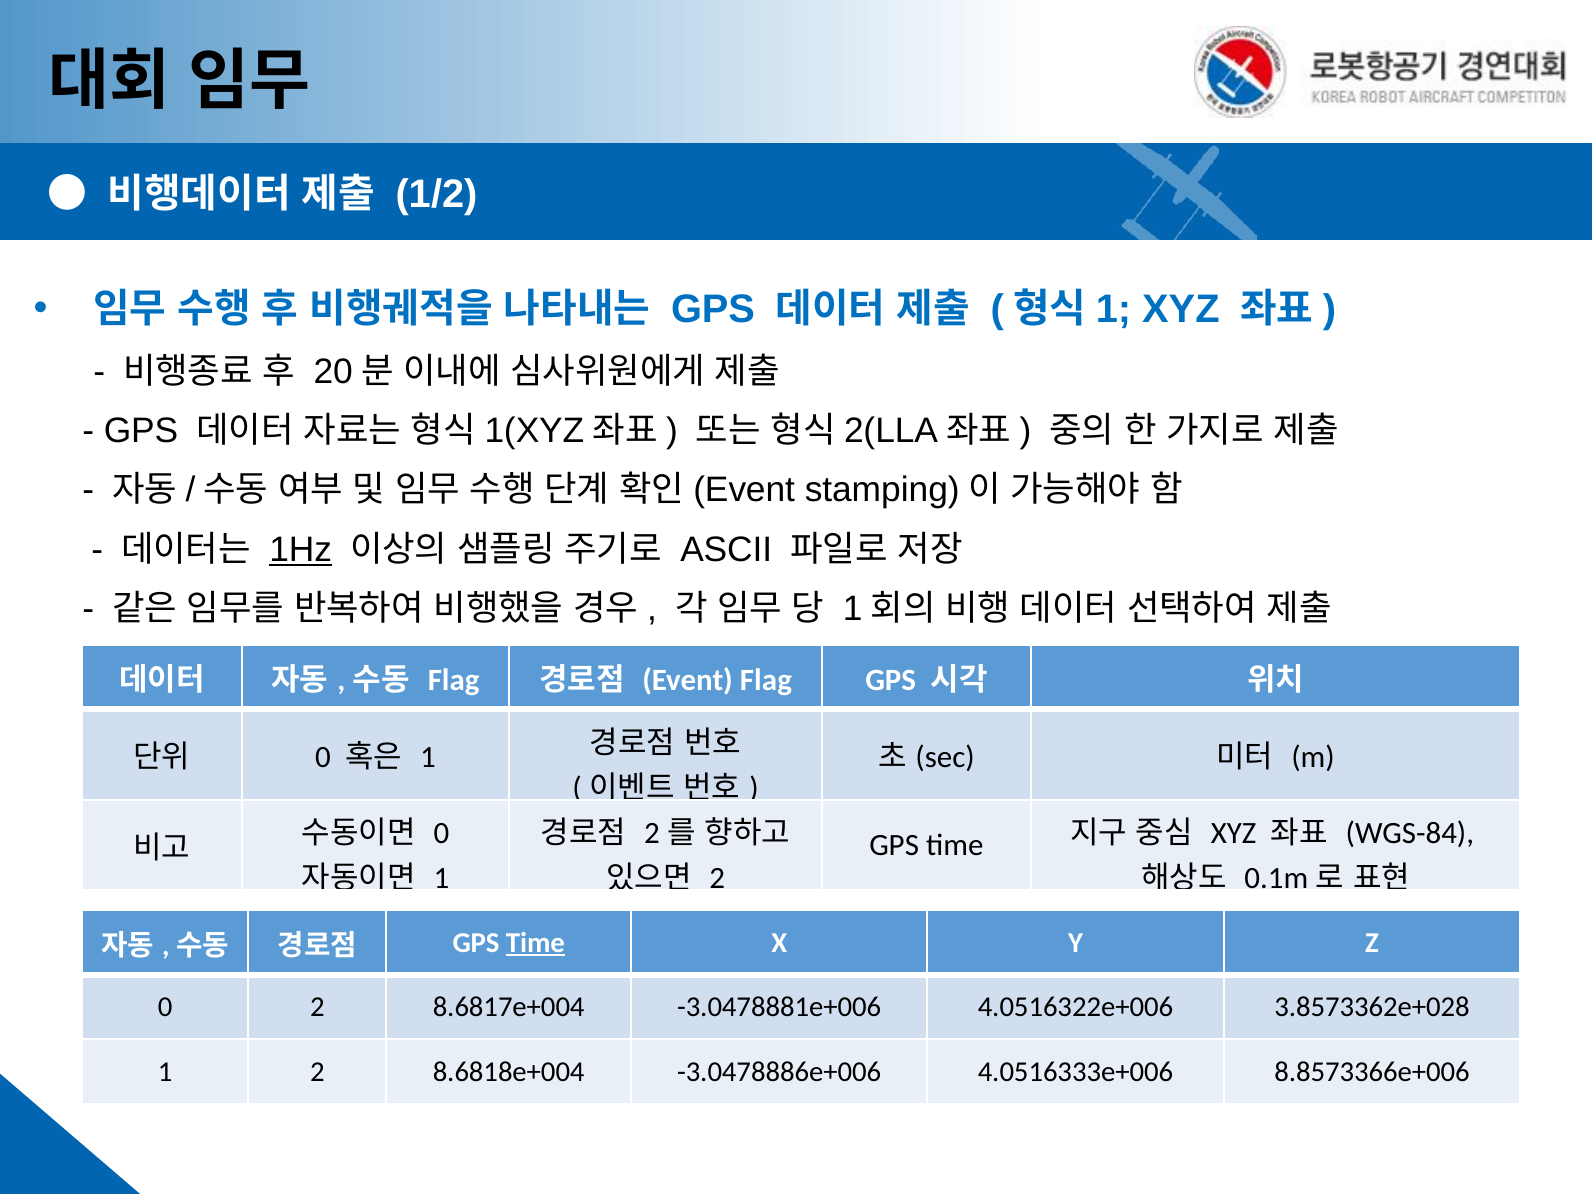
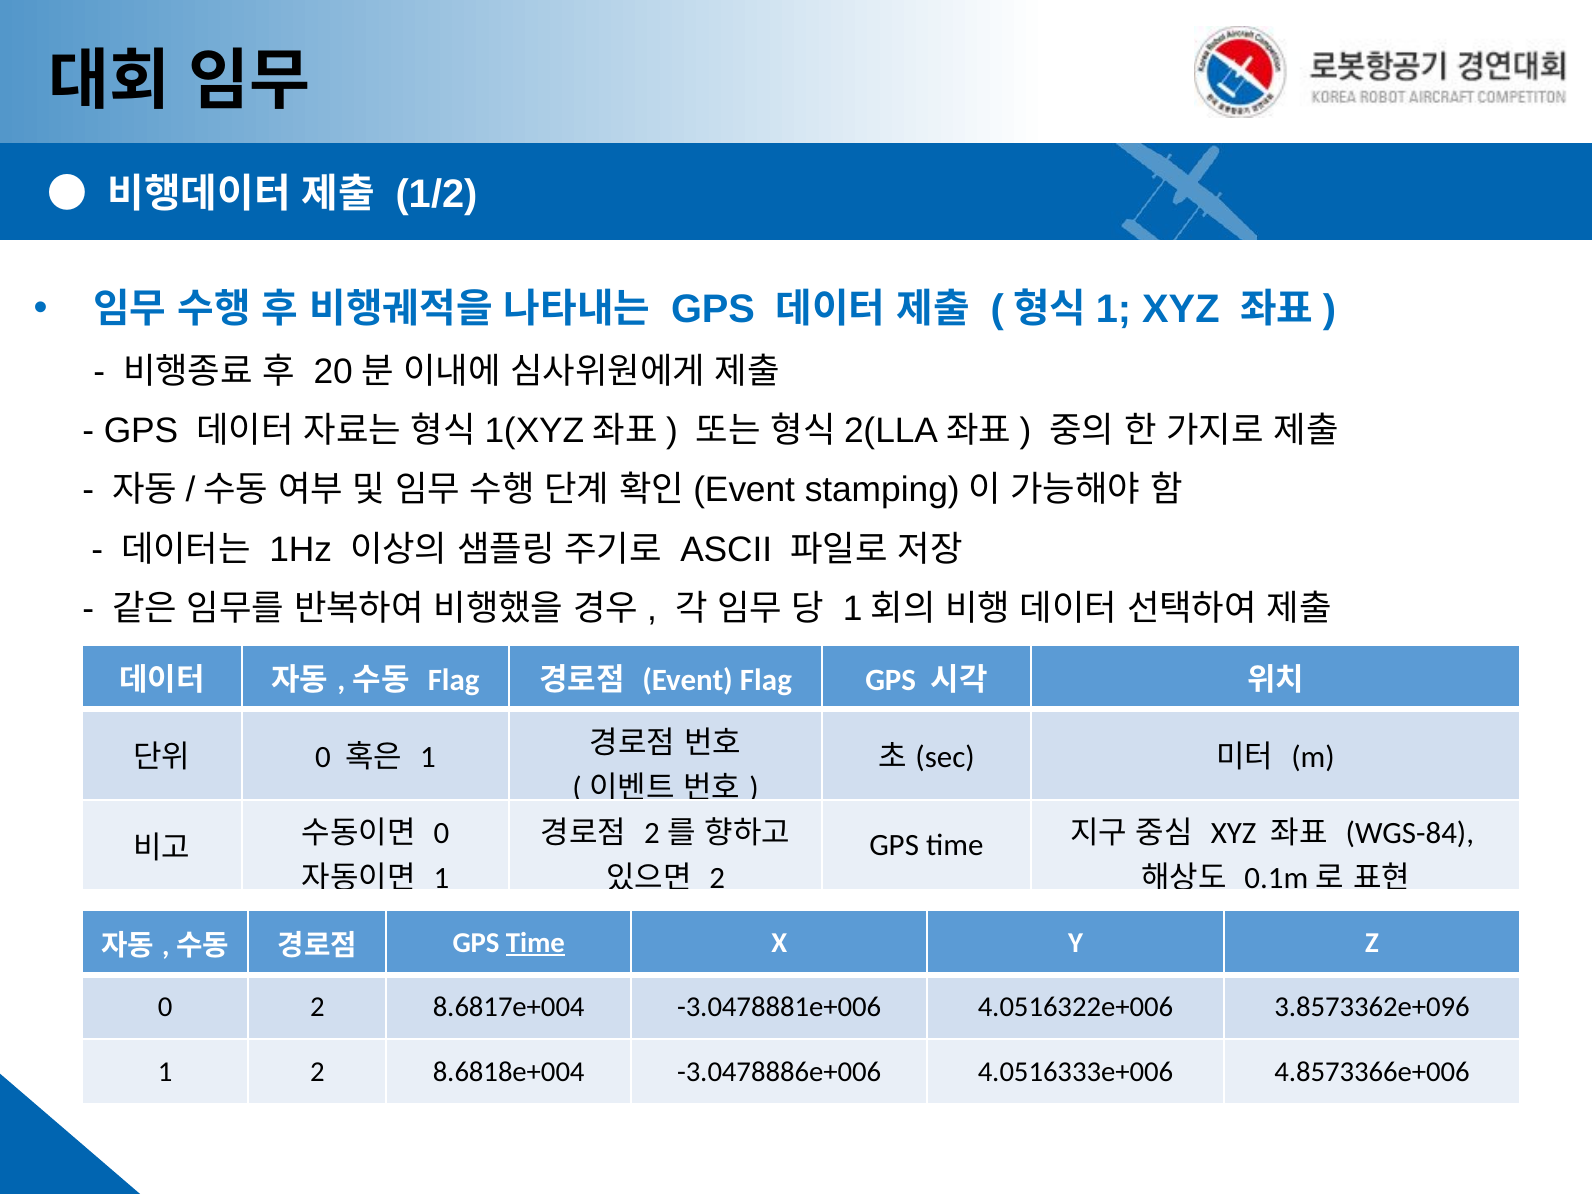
1Hz underline: present -> none
3.8573362e+028: 3.8573362e+028 -> 3.8573362e+096
8.8573366e+006: 8.8573366e+006 -> 4.8573366e+006
